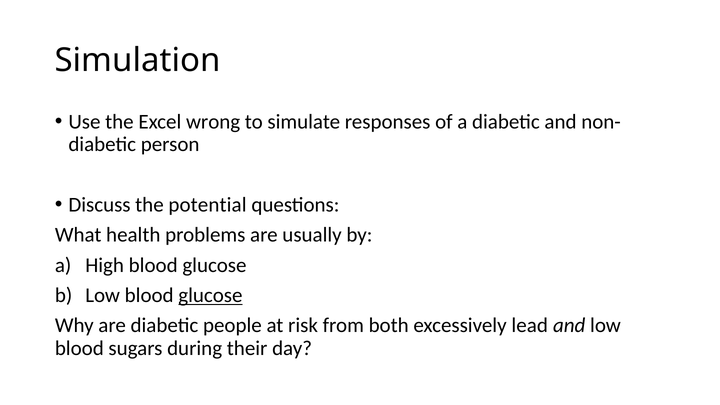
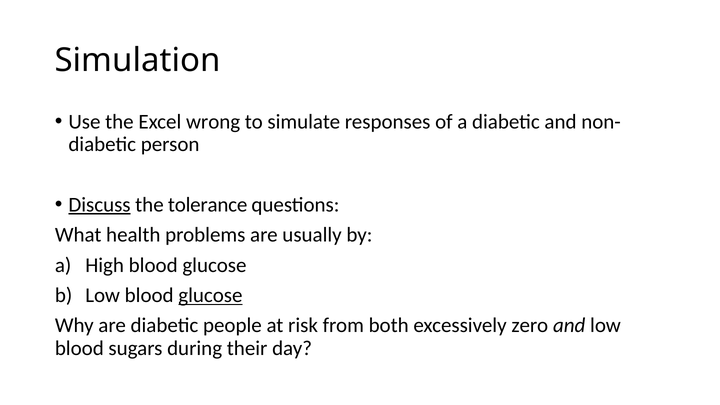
Discuss underline: none -> present
potential: potential -> tolerance
lead: lead -> zero
